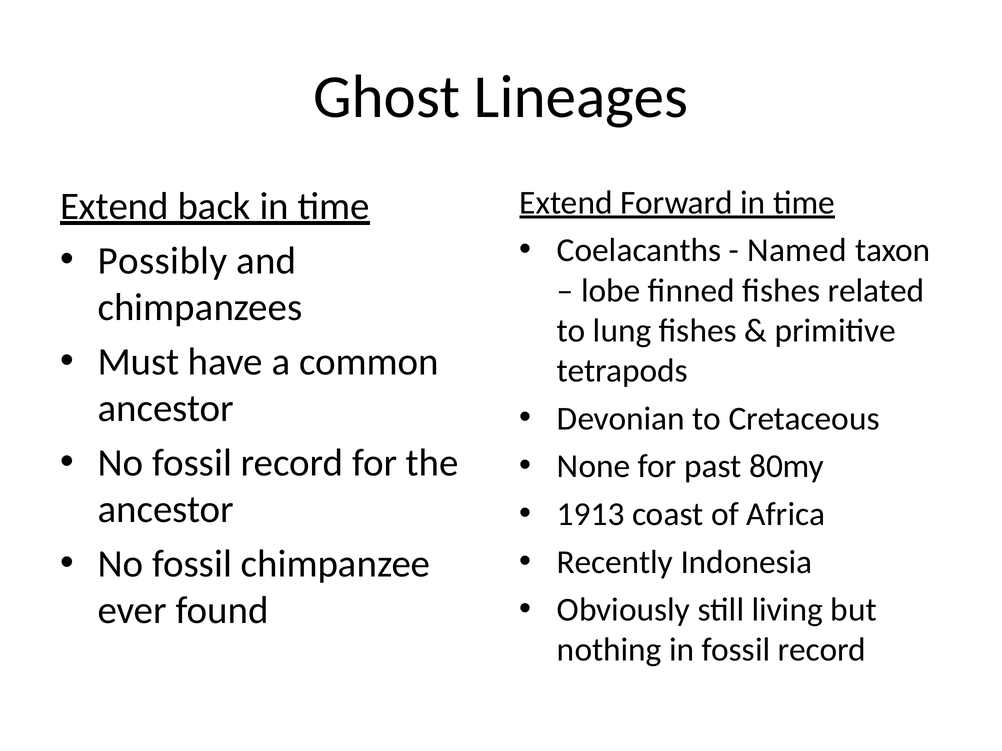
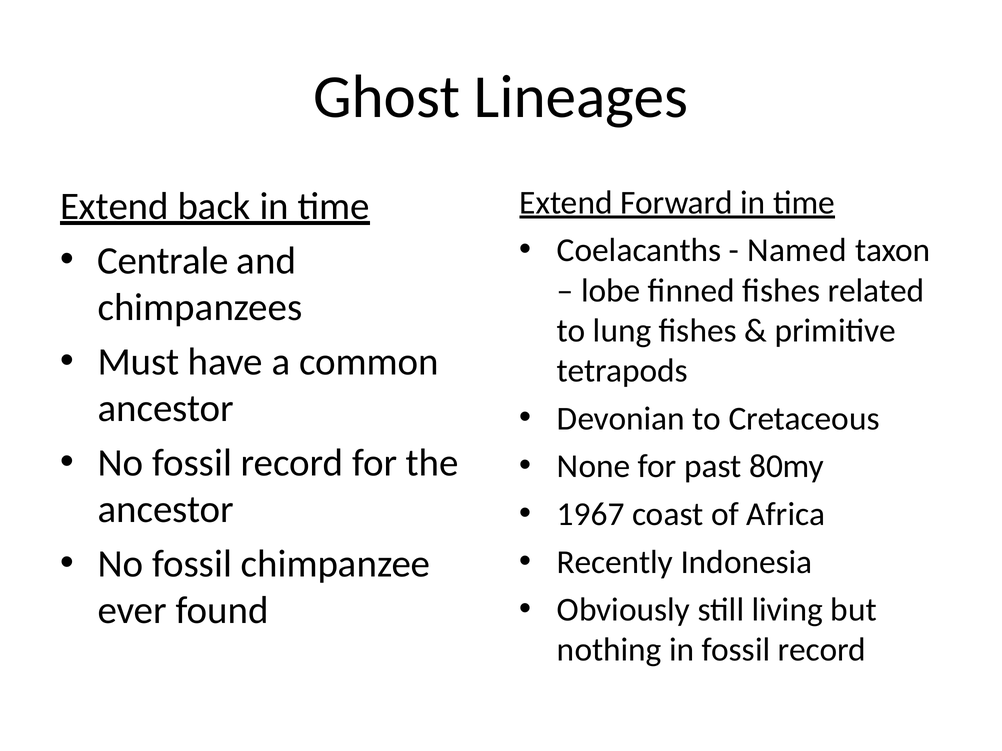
Possibly: Possibly -> Centrale
1913: 1913 -> 1967
